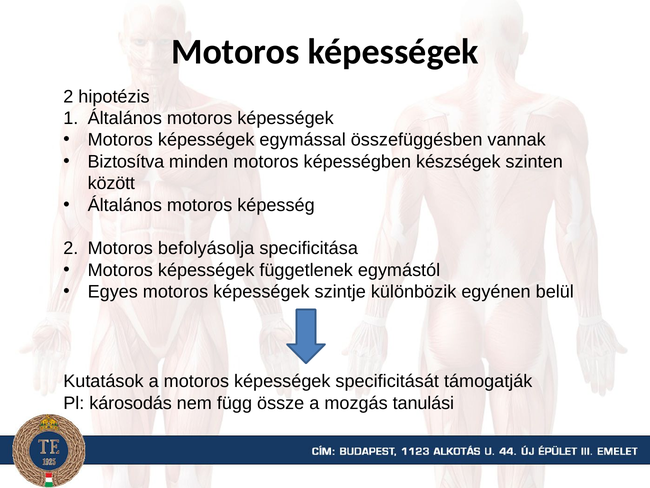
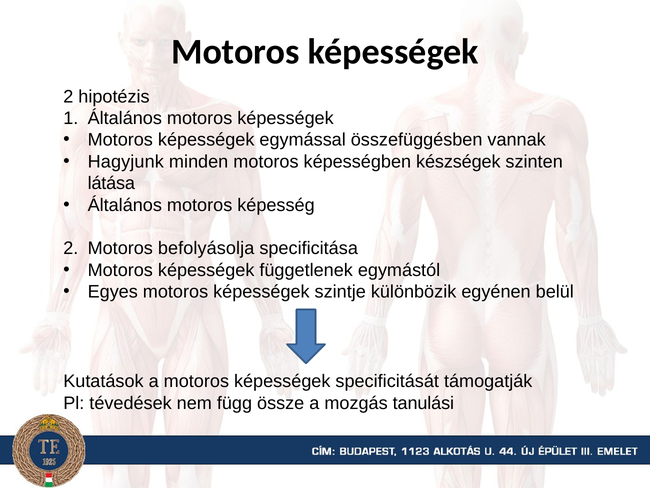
Biztosítva: Biztosítva -> Hagyjunk
között: között -> látása
károsodás: károsodás -> tévedések
